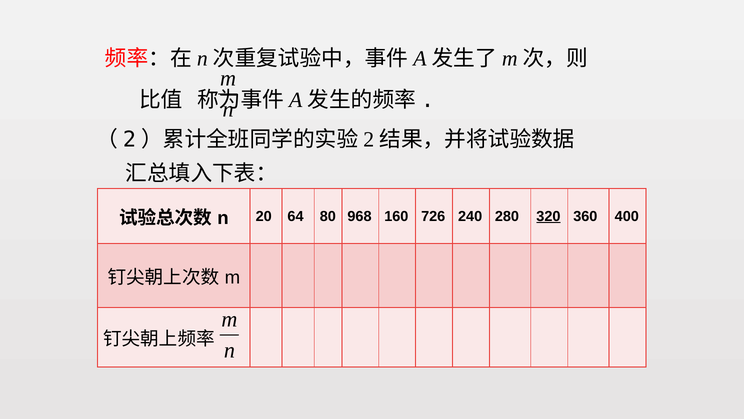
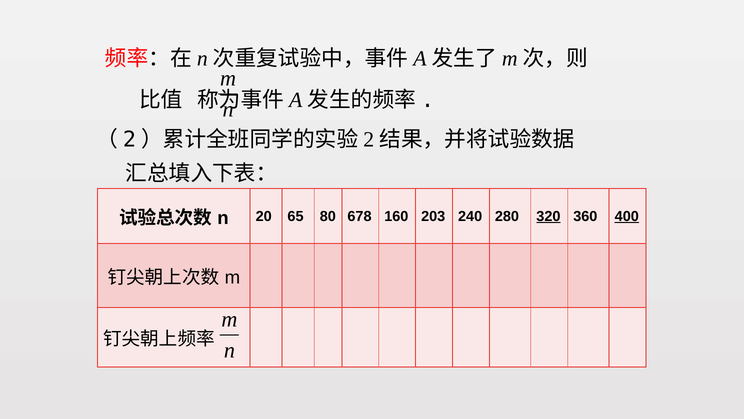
64: 64 -> 65
968: 968 -> 678
726: 726 -> 203
400 underline: none -> present
